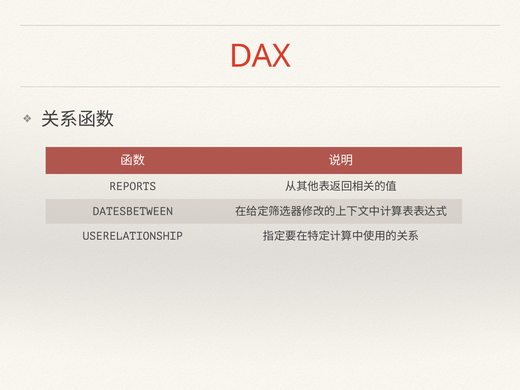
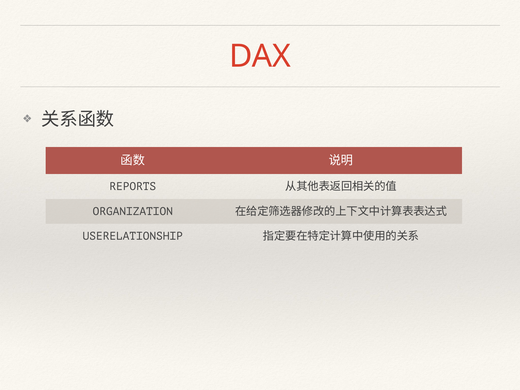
DATESBETWEEN: DATESBETWEEN -> ORGANIZATION
